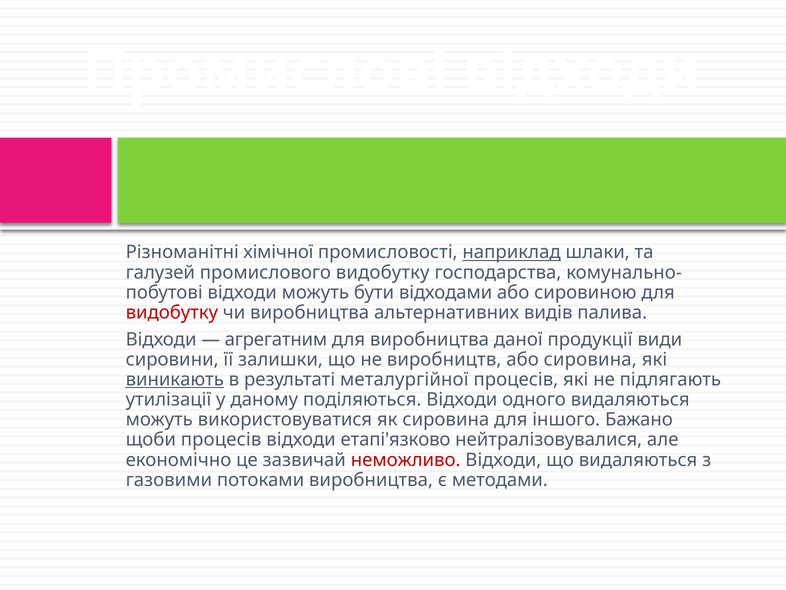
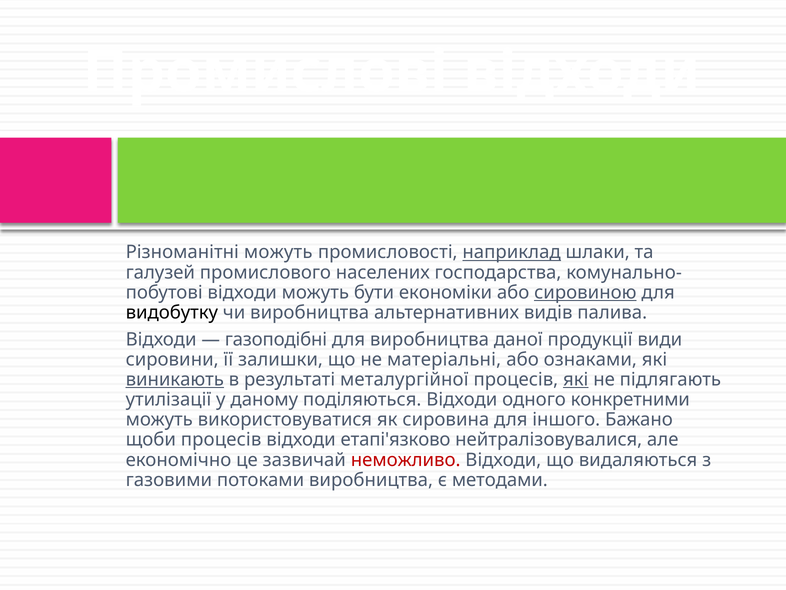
Різноманітні хімічної: хімічної -> можуть
промислового видобутку: видобутку -> населених
відходами: відходами -> економіки
сировиною underline: none -> present
видобутку at (172, 312) colour: red -> black
агрегатним: агрегатним -> газоподібні
виробництв: виробництв -> матеріальні
або сировина: сировина -> ознаками
які at (576, 379) underline: none -> present
одного видаляються: видаляються -> конкретними
